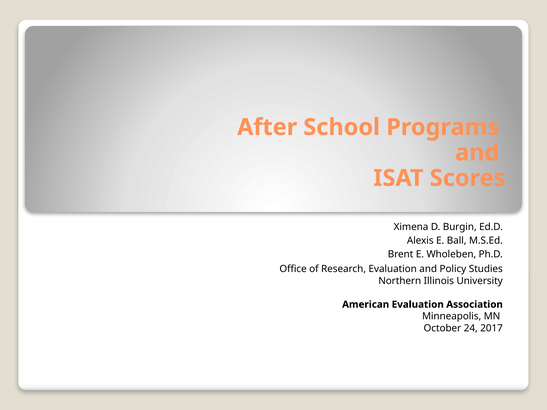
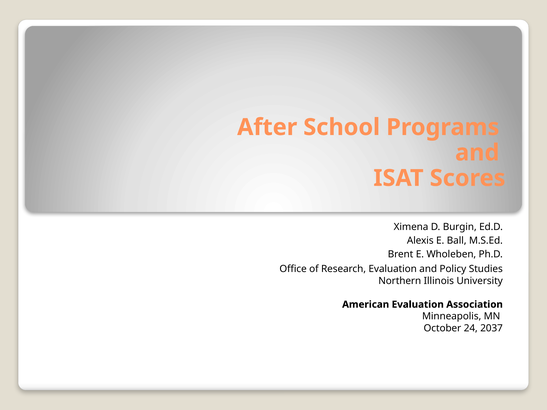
2017: 2017 -> 2037
